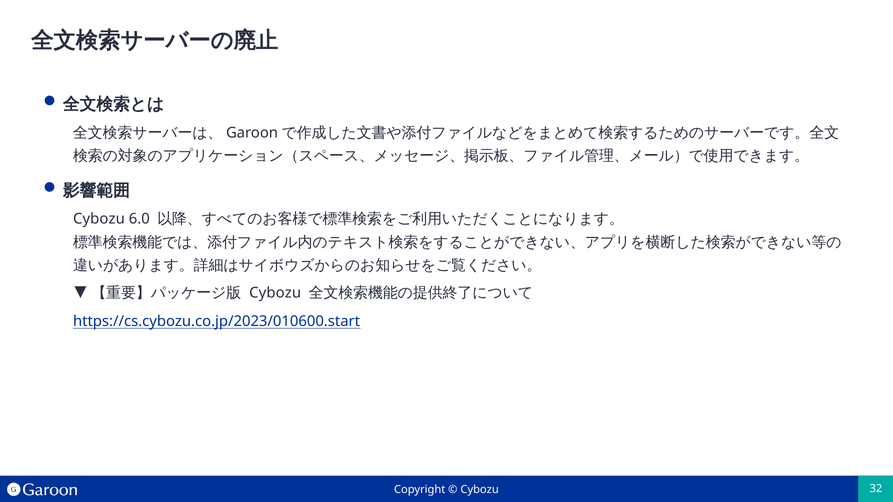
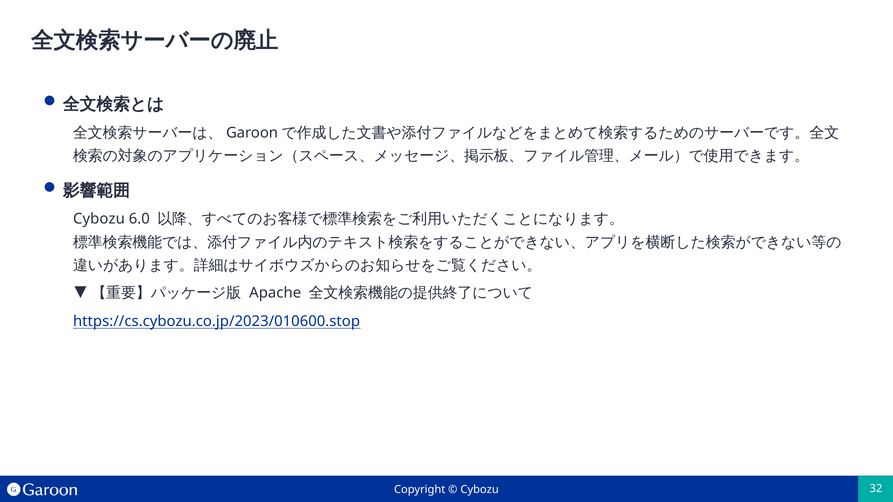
Cybozu at (275, 293): Cybozu -> Apache
https://cs.cybozu.co.jp/2023/010600.start: https://cs.cybozu.co.jp/2023/010600.start -> https://cs.cybozu.co.jp/2023/010600.stop
